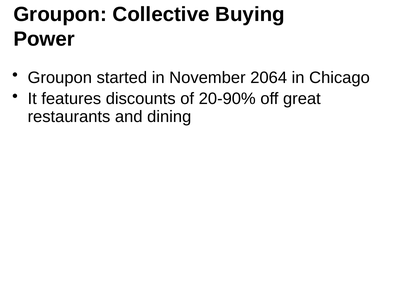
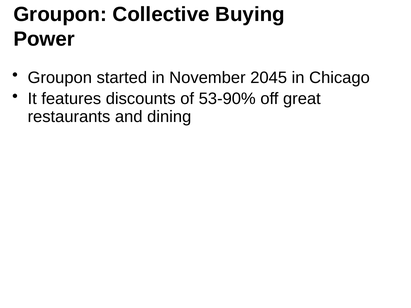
2064: 2064 -> 2045
20-90%: 20-90% -> 53-90%
